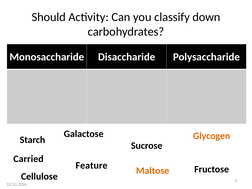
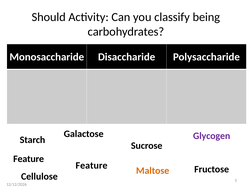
down: down -> being
Glycogen colour: orange -> purple
Carried at (28, 159): Carried -> Feature
